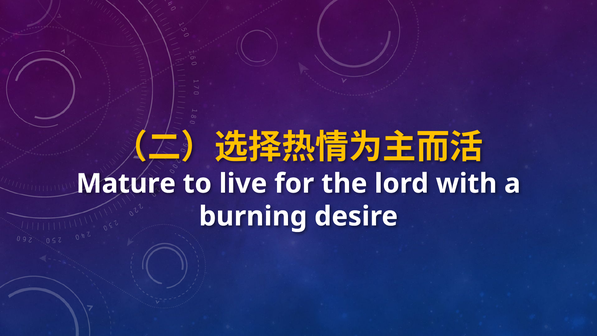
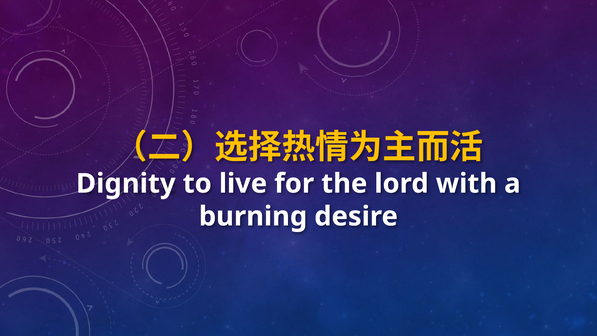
Mature: Mature -> Dignity
